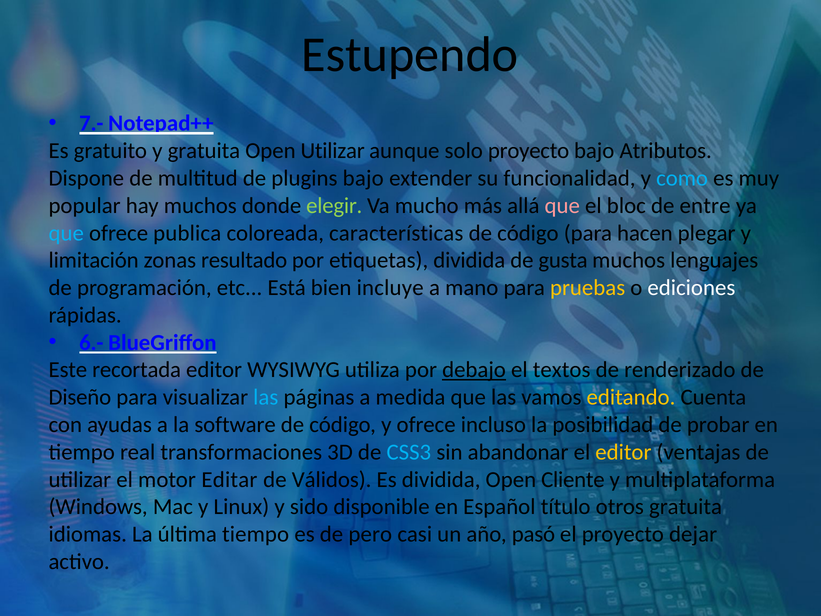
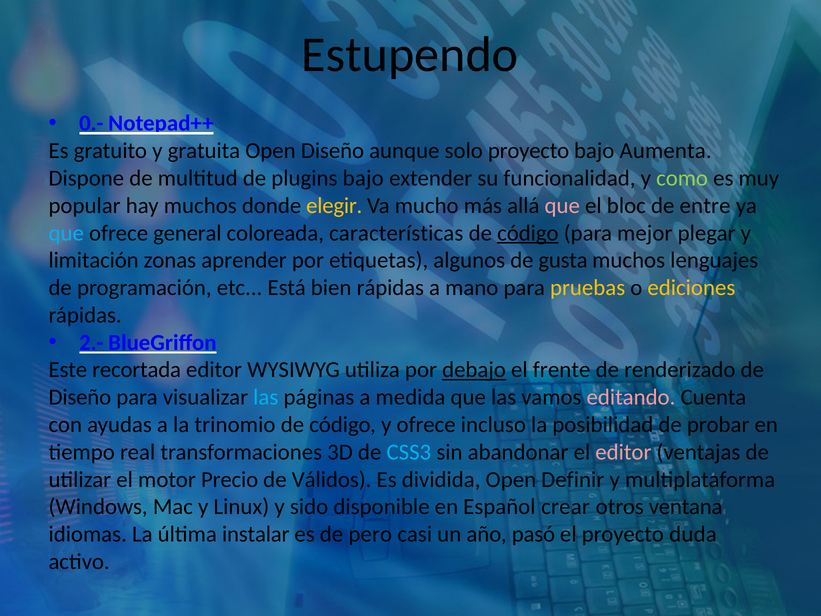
7.-: 7.- -> 0.-
Open Utilizar: Utilizar -> Diseño
Atributos: Atributos -> Aumenta
como colour: light blue -> light green
elegir colour: light green -> yellow
publica: publica -> general
código at (528, 233) underline: none -> present
hacen: hacen -> mejor
resultado: resultado -> aprender
etiquetas dividida: dividida -> algunos
bien incluye: incluye -> rápidas
ediciones colour: white -> yellow
6.-: 6.- -> 2.-
textos: textos -> frente
editando colour: yellow -> pink
software: software -> trinomio
editor at (623, 452) colour: yellow -> pink
Editar: Editar -> Precio
Cliente: Cliente -> Definir
título: título -> crear
otros gratuita: gratuita -> ventana
última tiempo: tiempo -> instalar
dejar: dejar -> duda
